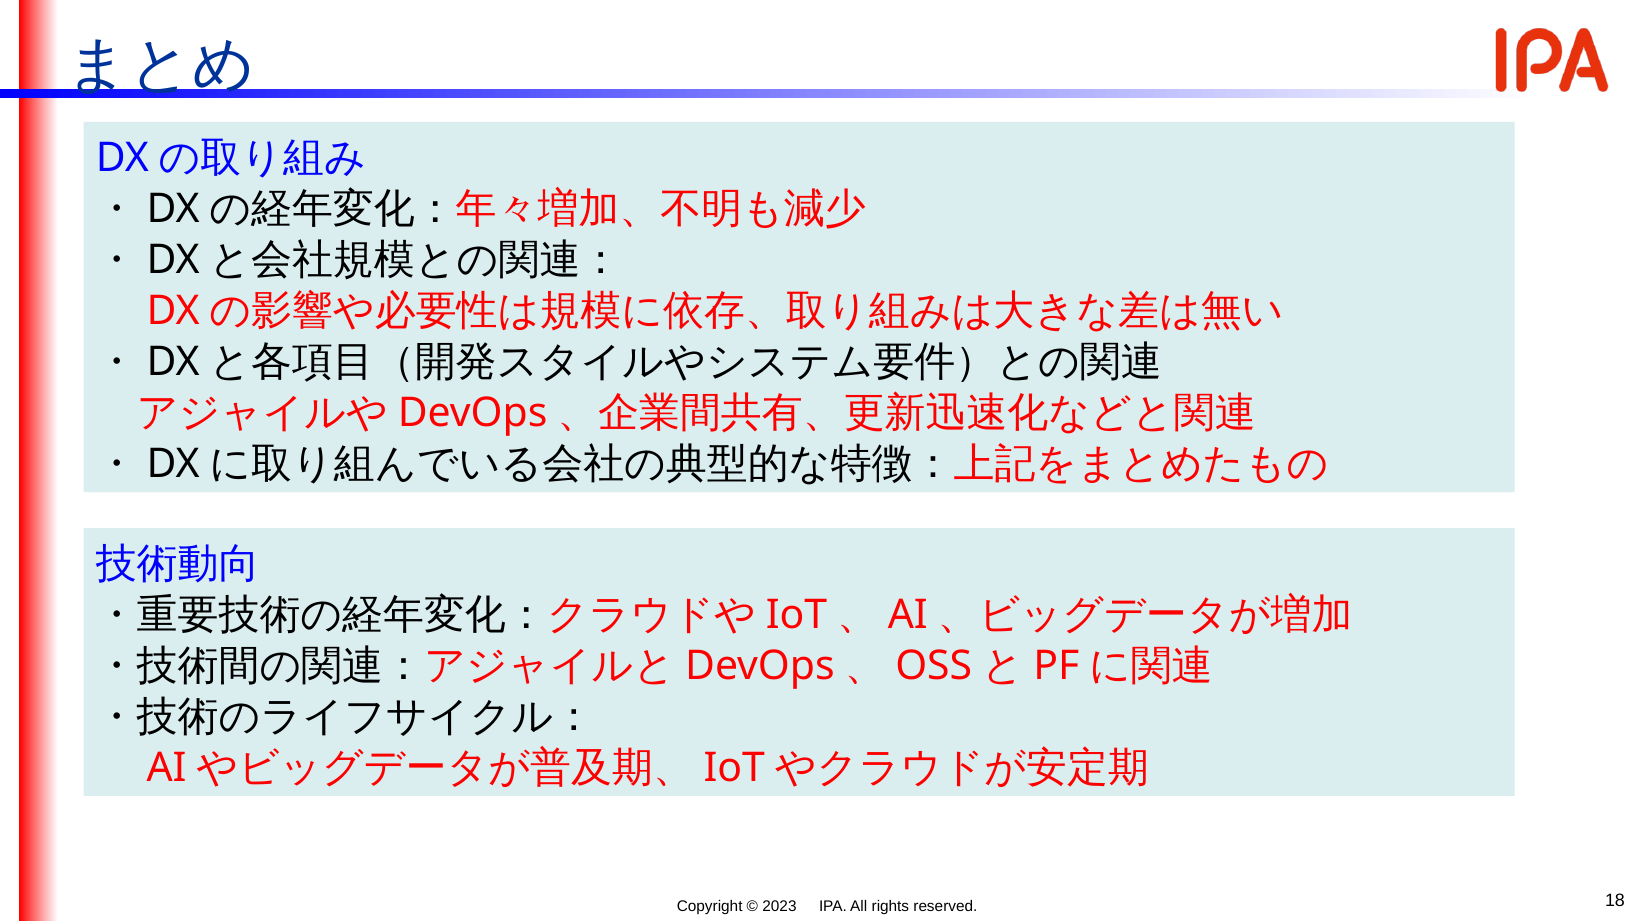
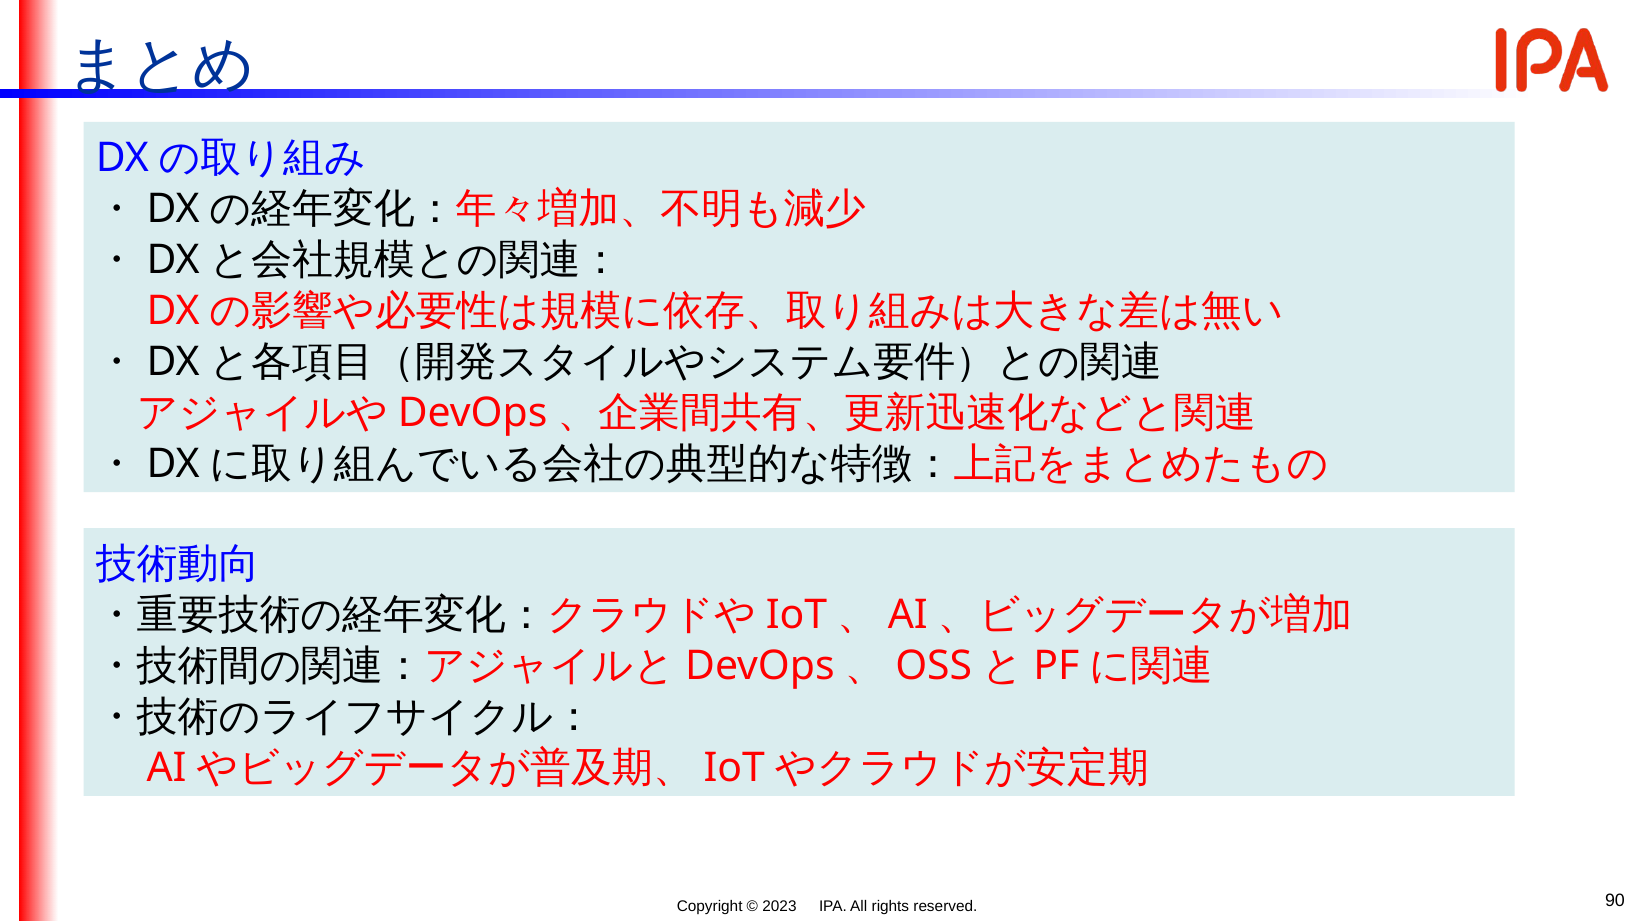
18: 18 -> 90
